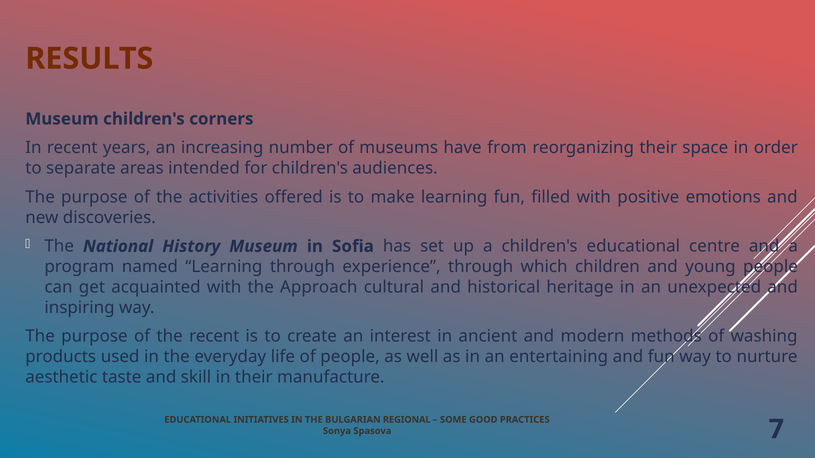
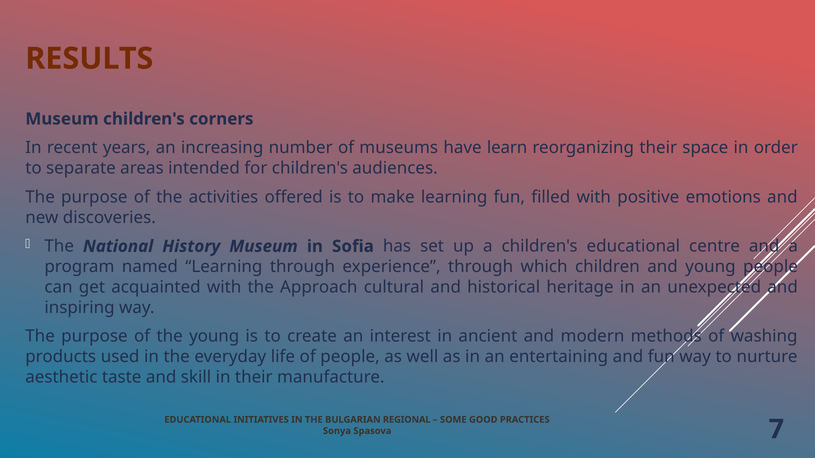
from: from -> learn
the recent: recent -> young
